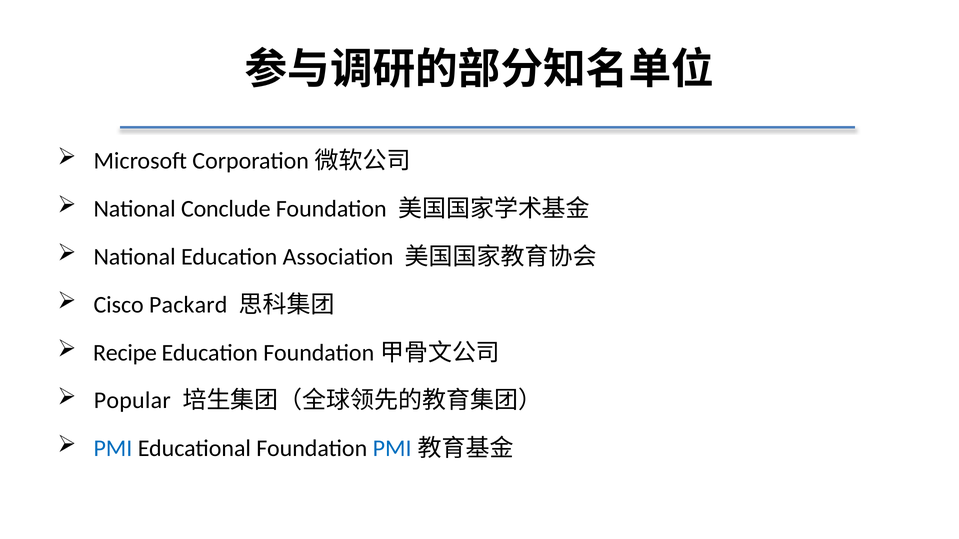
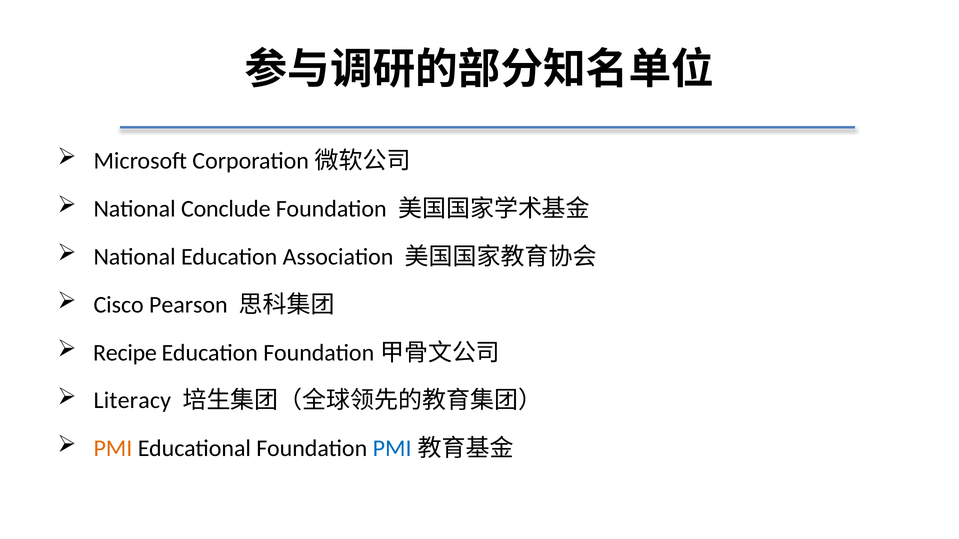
Packard: Packard -> Pearson
Popular: Popular -> Literacy
PMI at (113, 449) colour: blue -> orange
